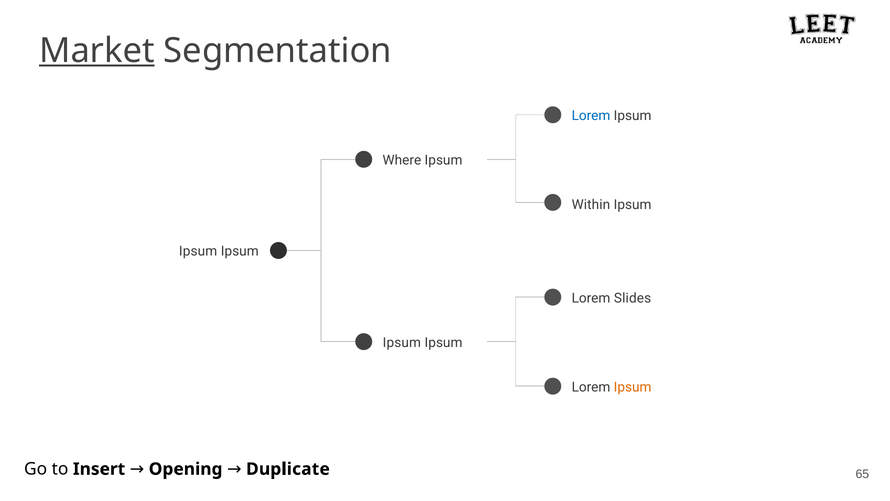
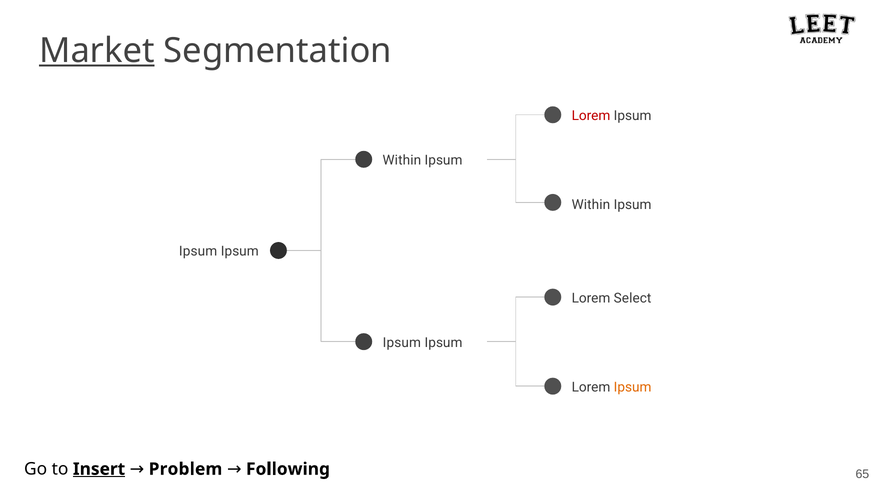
Lorem at (591, 116) colour: blue -> red
Where at (402, 160): Where -> Within
Slides: Slides -> Select
Insert underline: none -> present
Opening: Opening -> Problem
Duplicate: Duplicate -> Following
